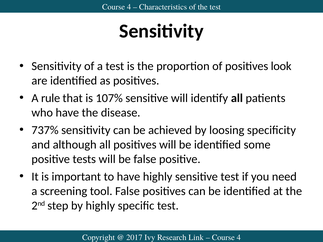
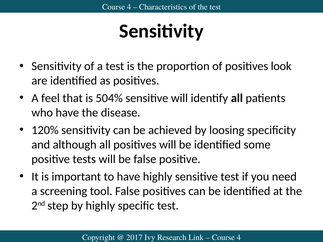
rule: rule -> feel
107%: 107% -> 504%
737%: 737% -> 120%
